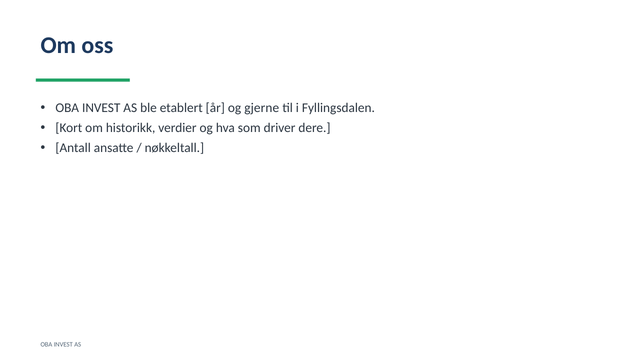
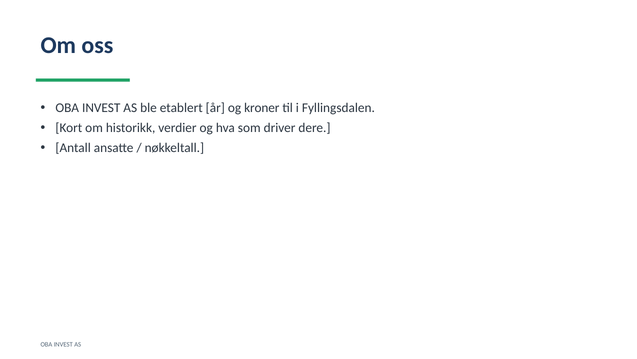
gjerne: gjerne -> kroner
